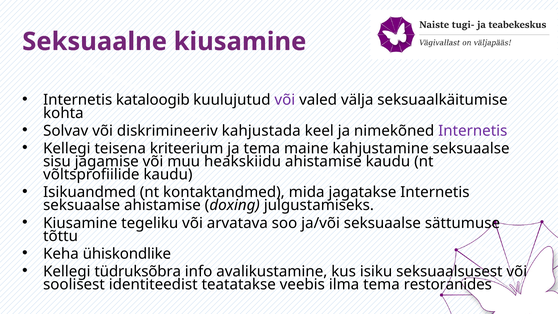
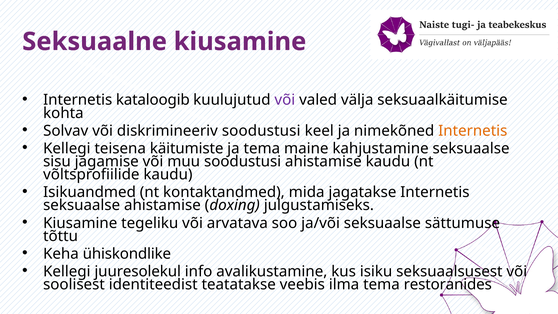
diskrimineeriv kahjustada: kahjustada -> soodustusi
Internetis at (473, 131) colour: purple -> orange
kriteerium: kriteerium -> käitumiste
muu heakskiidu: heakskiidu -> soodustusi
tüdruksõbra: tüdruksõbra -> juuresolekul
